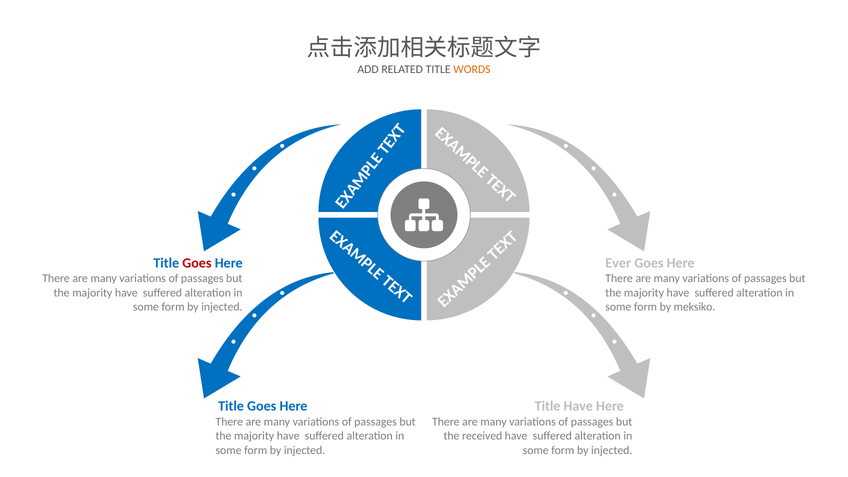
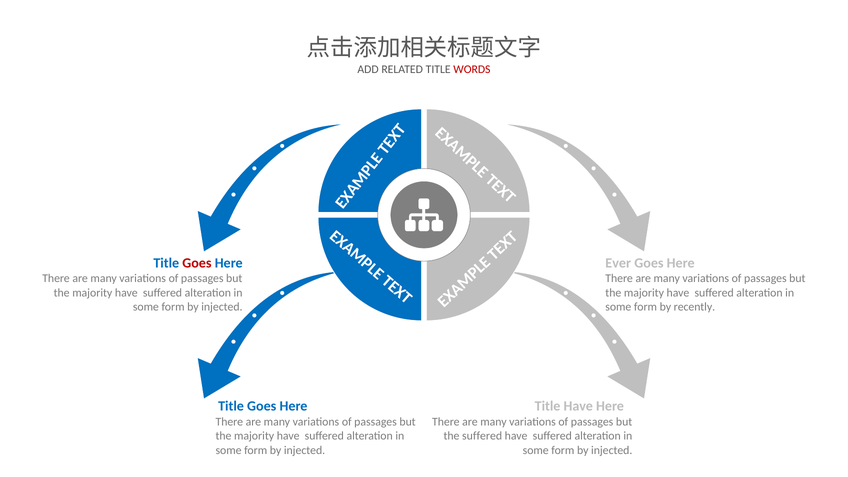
WORDS colour: orange -> red
meksiko: meksiko -> recently
the received: received -> suffered
